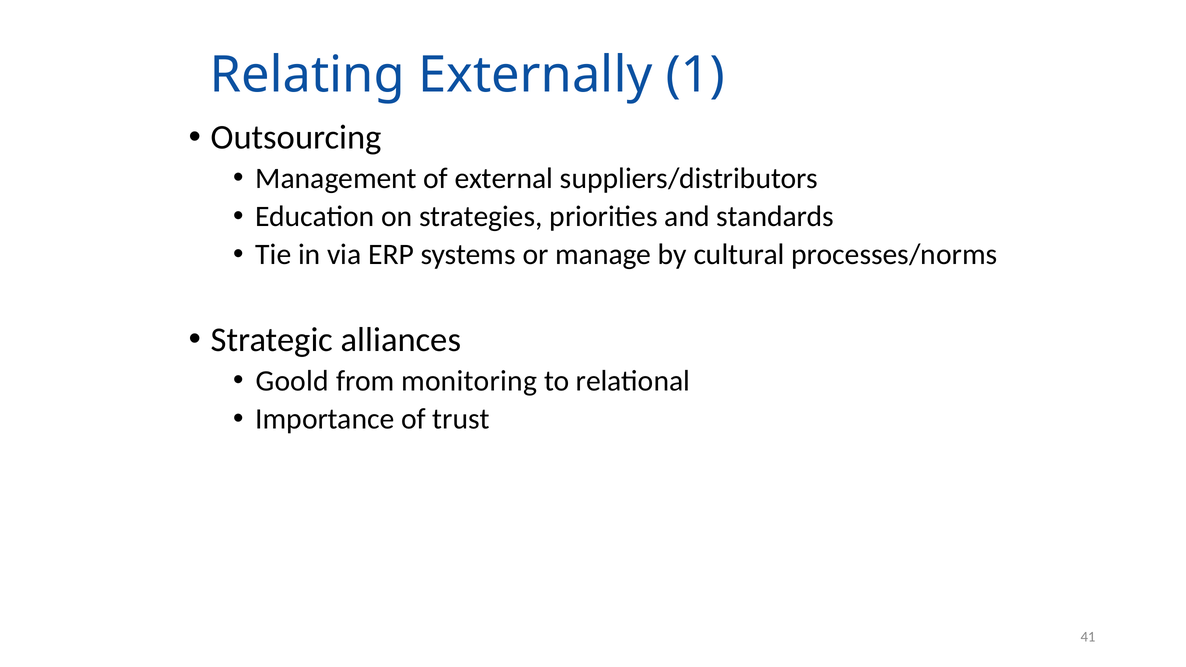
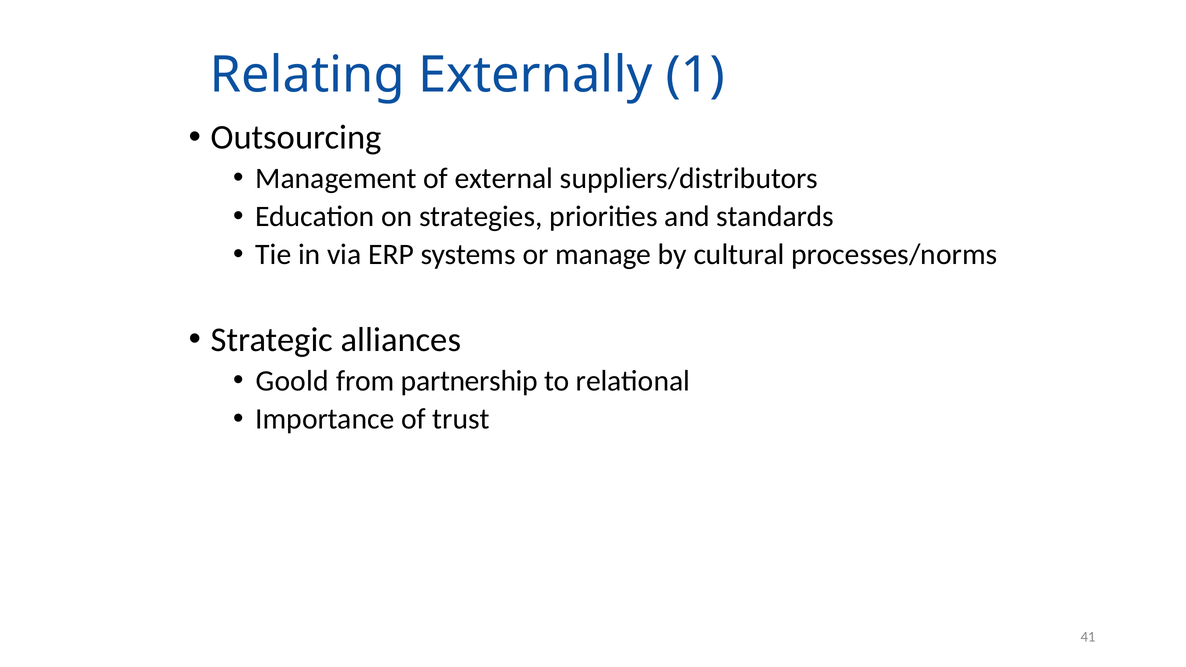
monitoring: monitoring -> partnership
